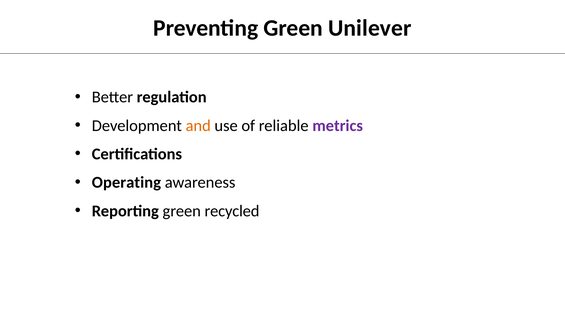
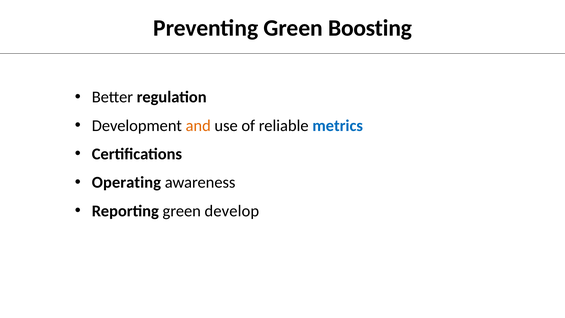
Unilever: Unilever -> Boosting
metrics colour: purple -> blue
recycled: recycled -> develop
